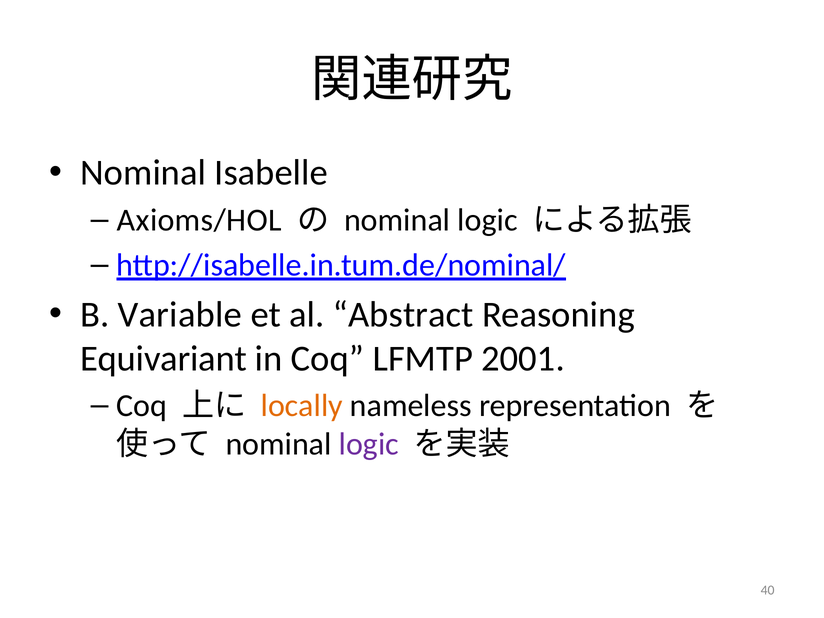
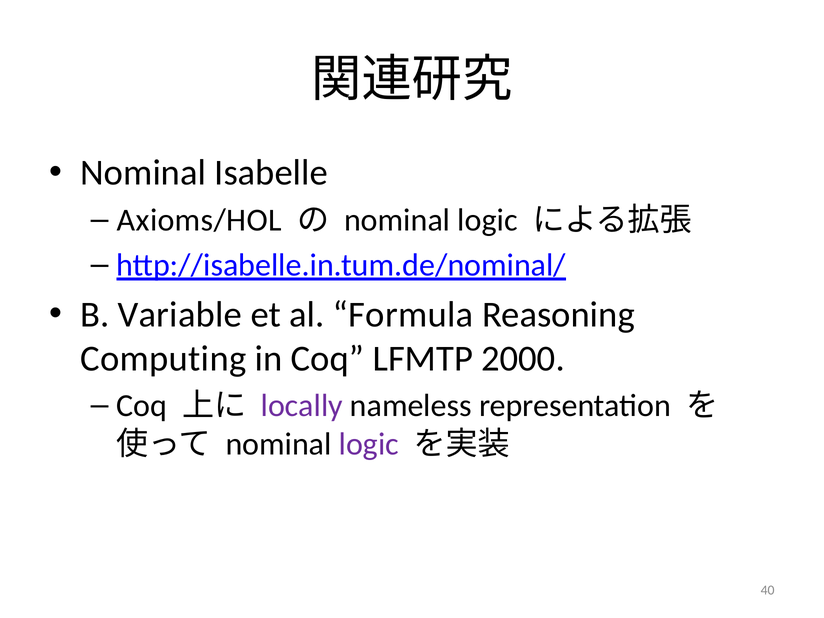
Abstract: Abstract -> Formula
Equivariant: Equivariant -> Computing
2001: 2001 -> 2000
locally colour: orange -> purple
